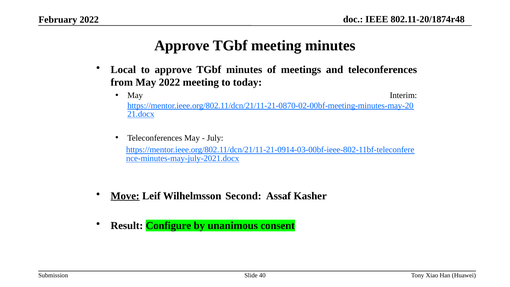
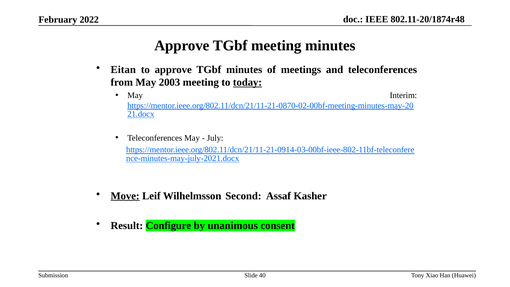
Local: Local -> Eitan
May 2022: 2022 -> 2003
today underline: none -> present
